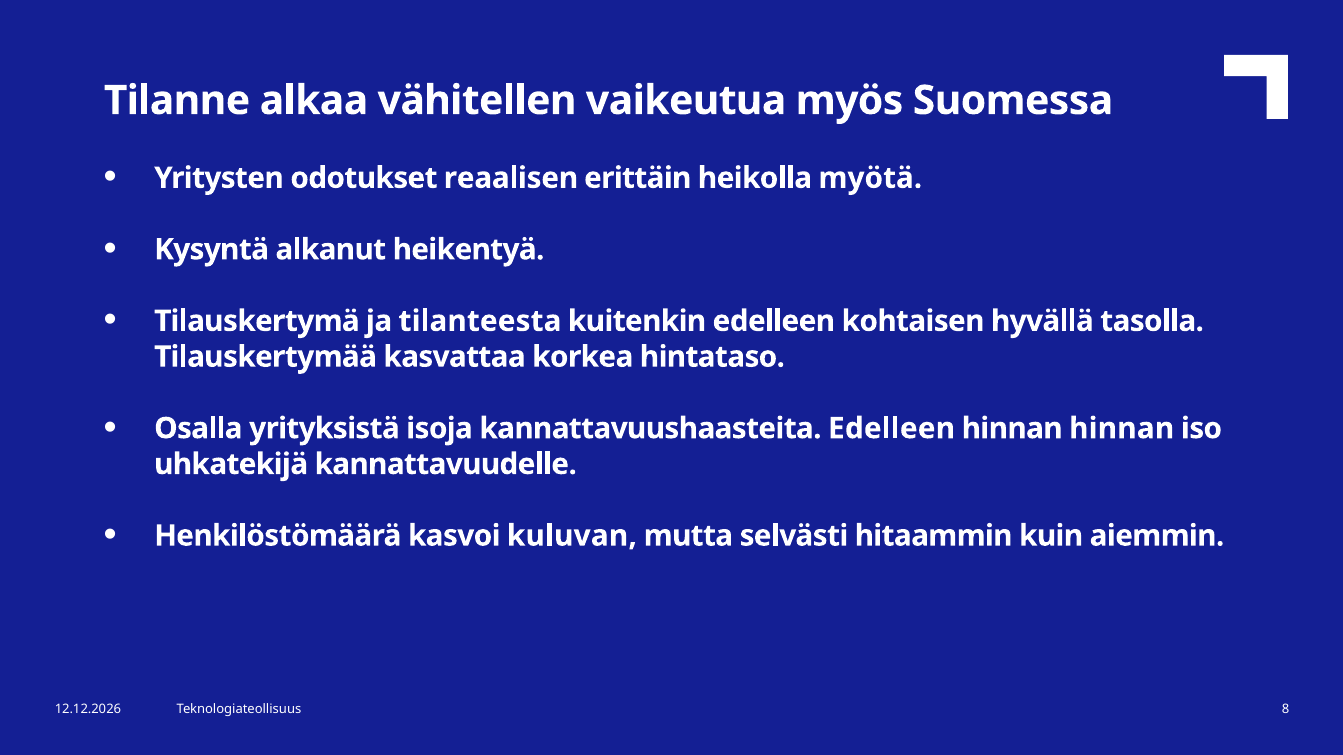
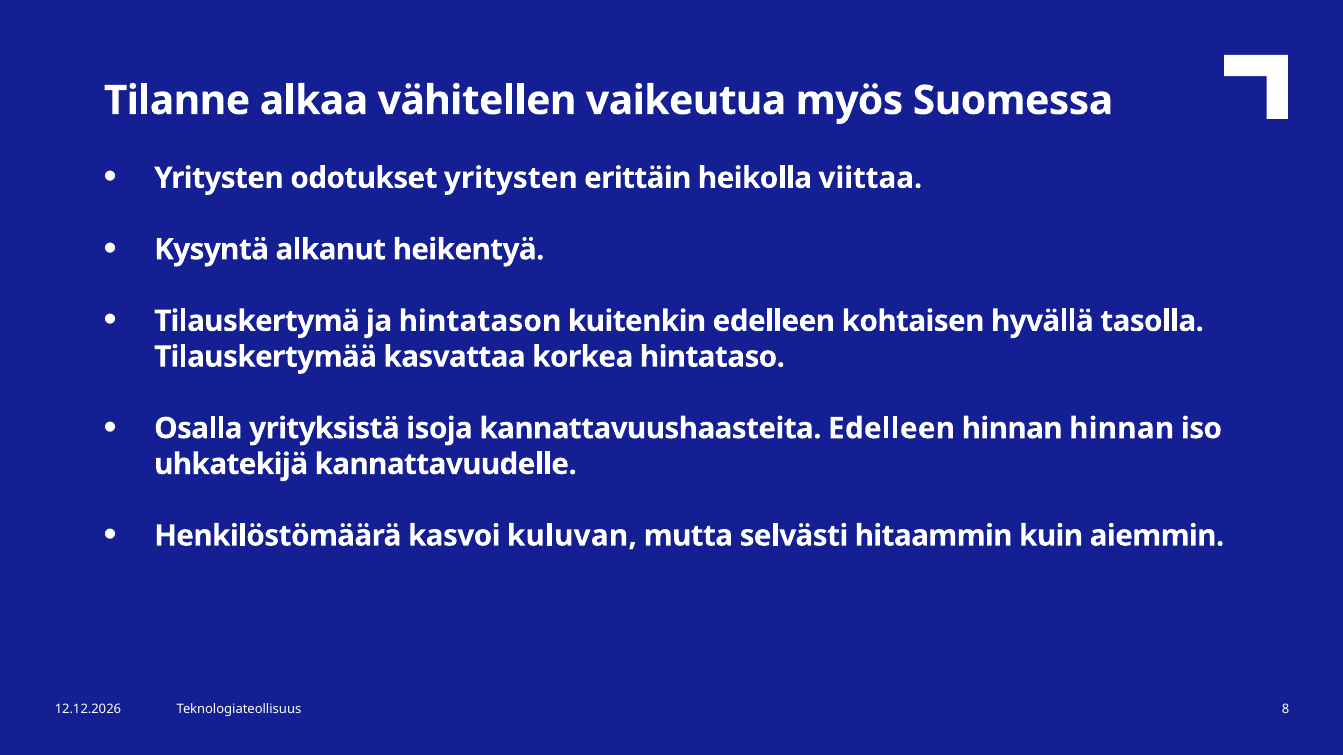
odotukset reaalisen: reaalisen -> yritysten
myötä: myötä -> viittaa
tilanteesta: tilanteesta -> hintatason
